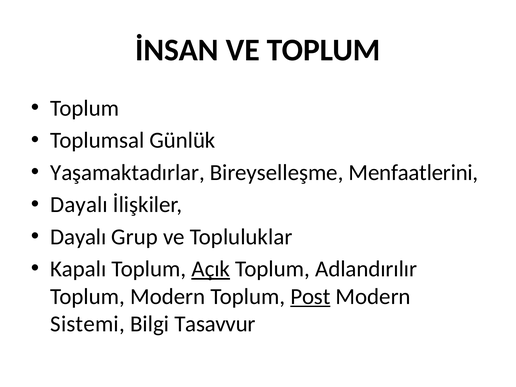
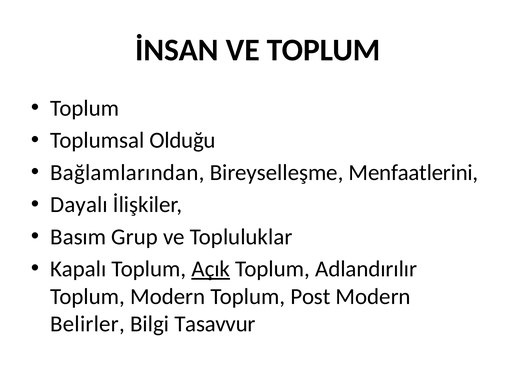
Günlük: Günlük -> Olduğu
Yaşamaktadırlar: Yaşamaktadırlar -> Bağlamlarından
Dayalı at (78, 237): Dayalı -> Basım
Post underline: present -> none
Sistemi: Sistemi -> Belirler
